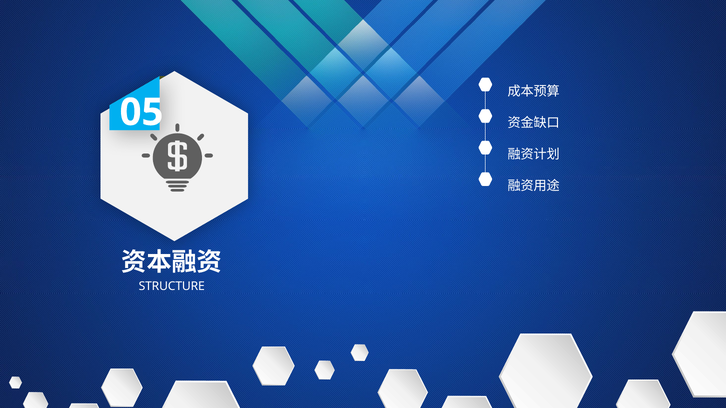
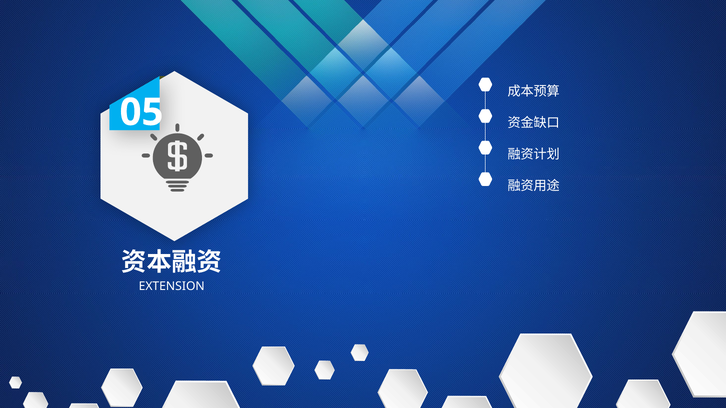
STRUCTURE: STRUCTURE -> EXTENSION
